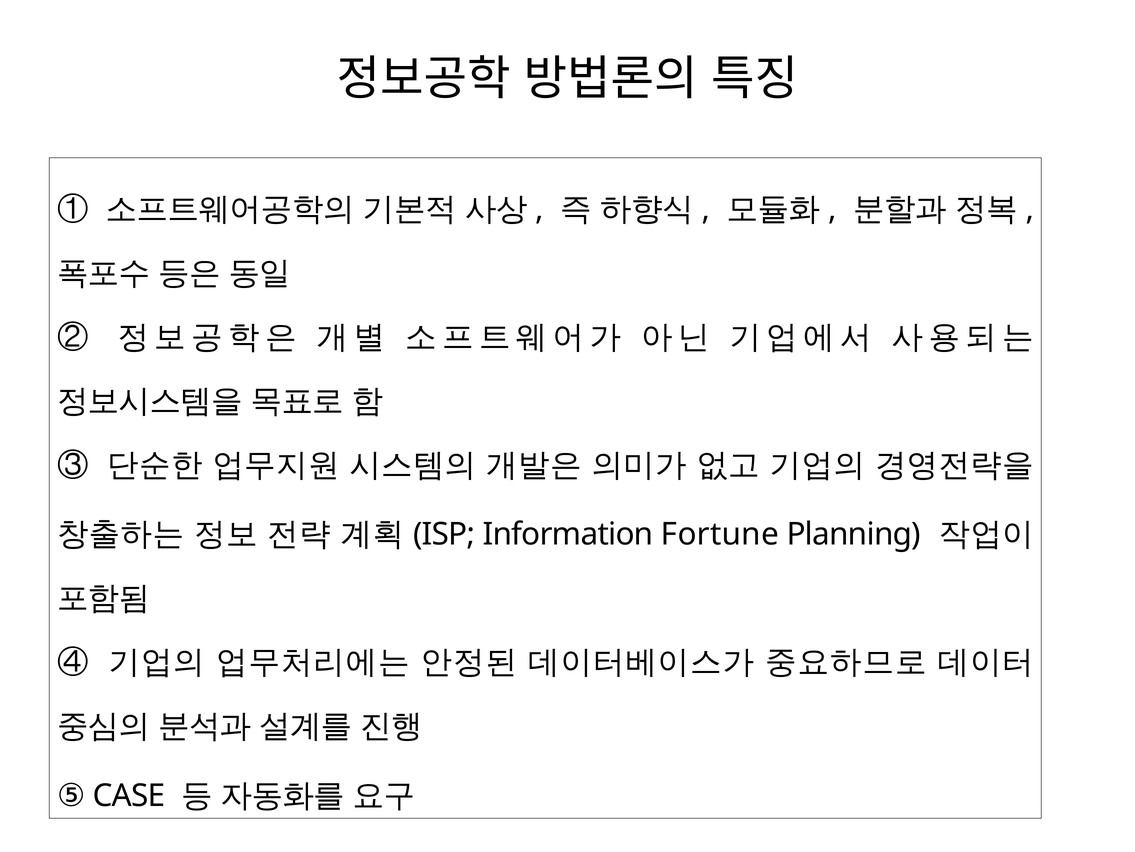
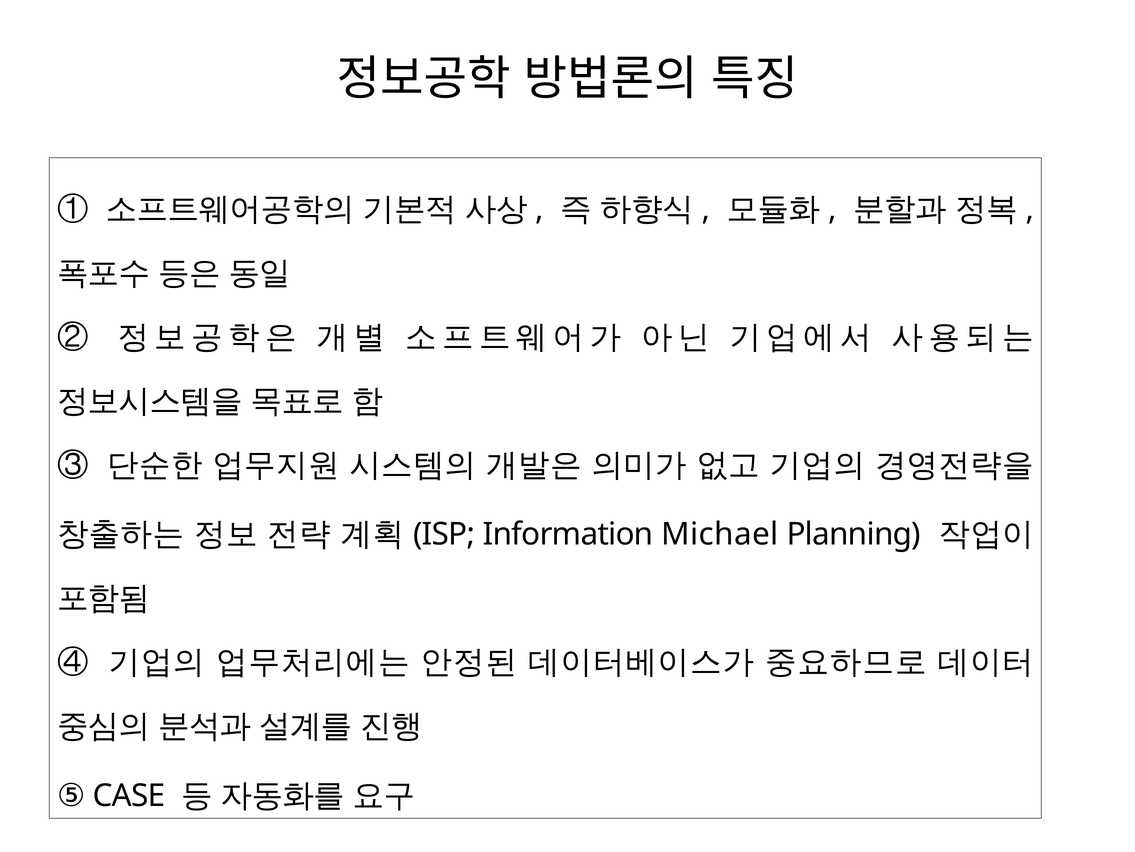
Fortune: Fortune -> Michael
